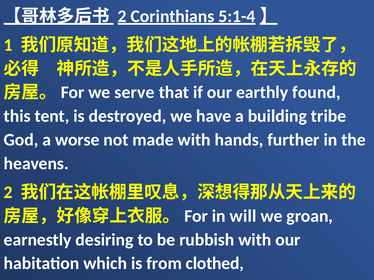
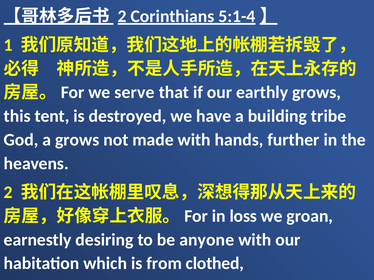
earthly found: found -> grows
a worse: worse -> grows
will: will -> loss
rubbish: rubbish -> anyone
